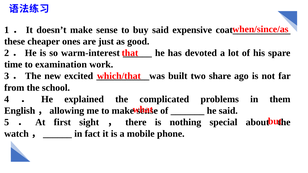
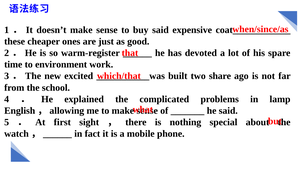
warm-interest: warm-interest -> warm-register
examination: examination -> environment
them: them -> lamp
